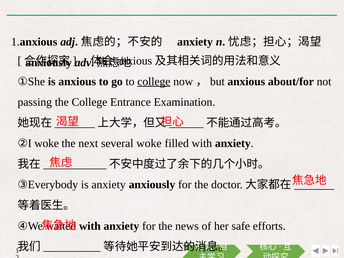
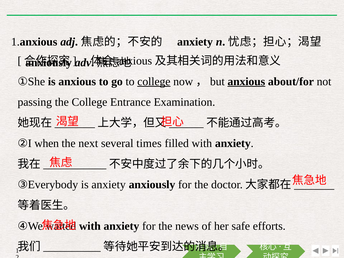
anxious at (246, 81) underline: none -> present
②I woke: woke -> when
several woke: woke -> times
